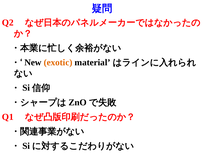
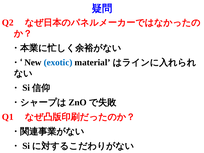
exotic colour: orange -> blue
